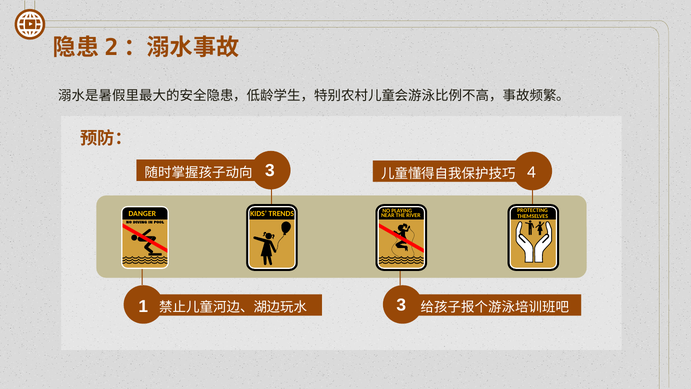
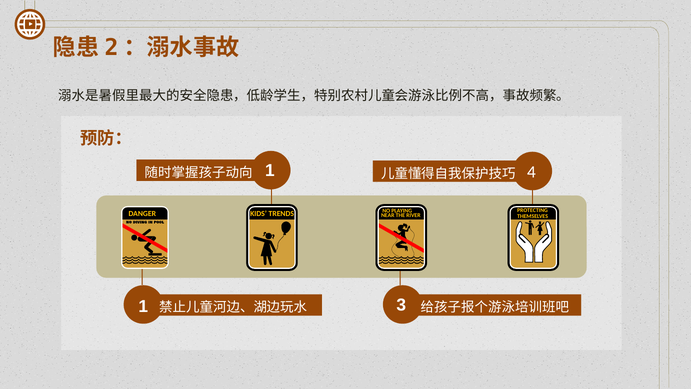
3 at (270, 170): 3 -> 1
